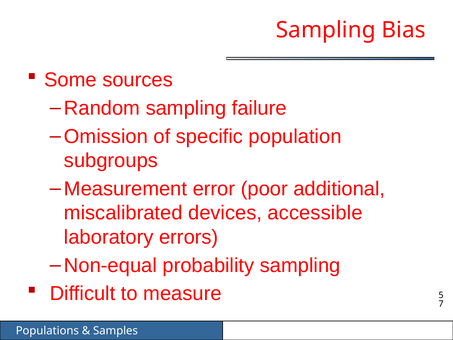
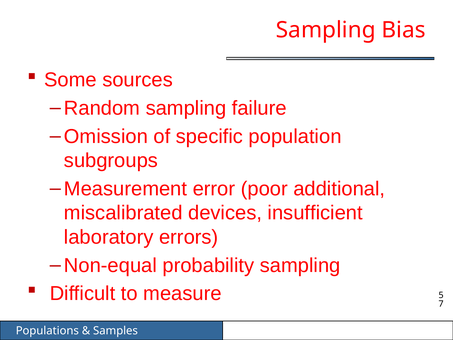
accessible: accessible -> insufficient
